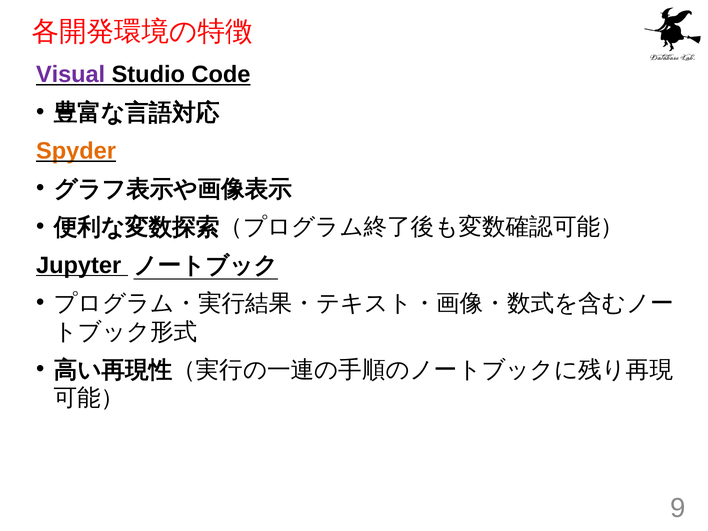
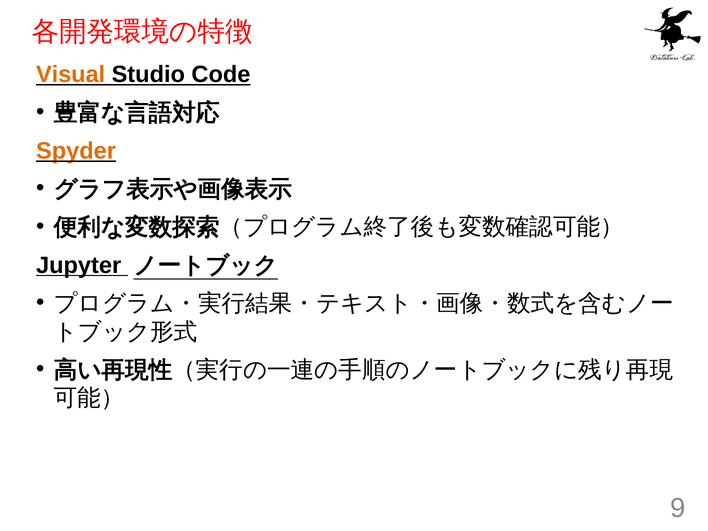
Visual colour: purple -> orange
